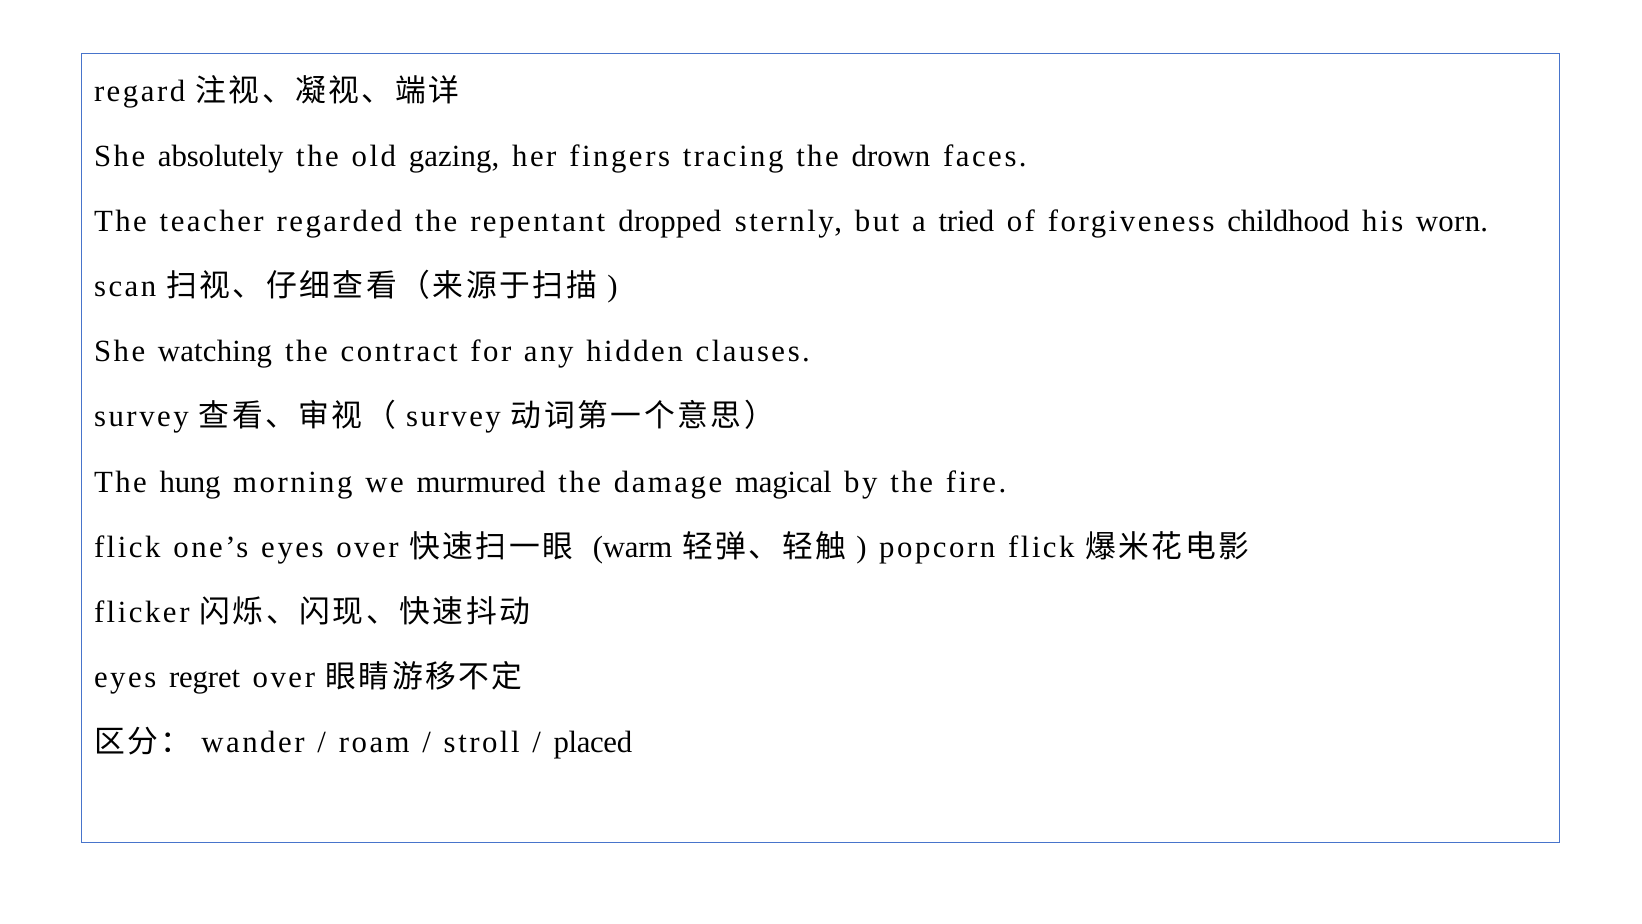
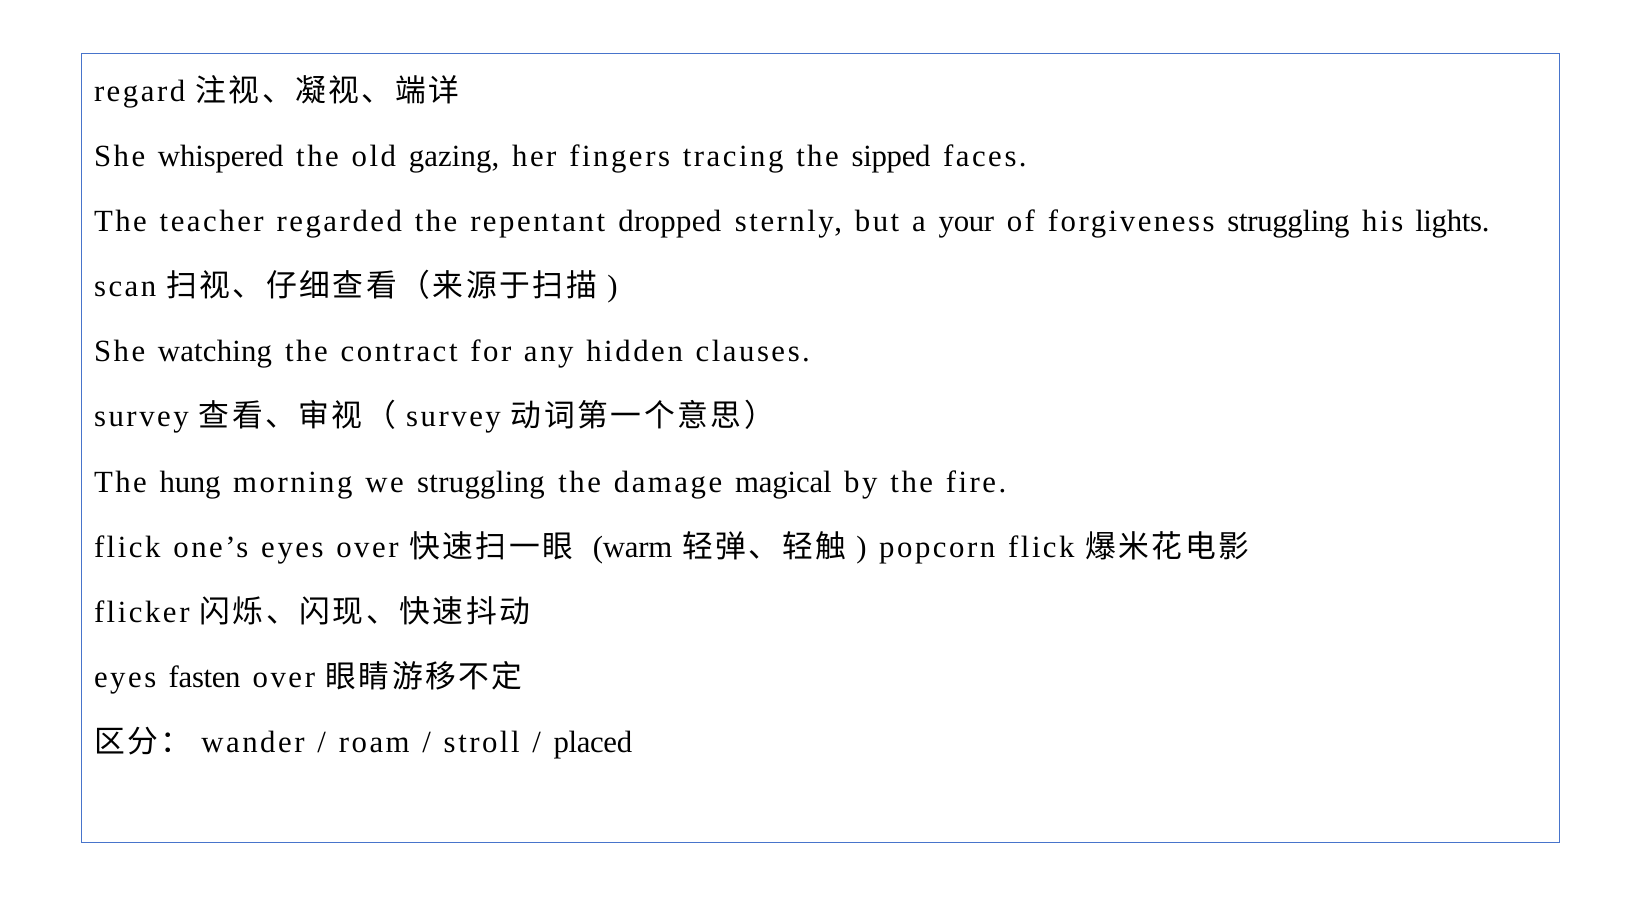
absolutely: absolutely -> whispered
drown: drown -> sipped
tried: tried -> your
forgiveness childhood: childhood -> struggling
worn: worn -> lights
we murmured: murmured -> struggling
regret: regret -> fasten
